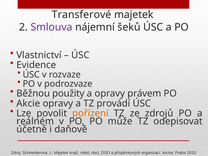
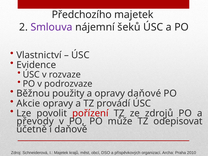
Transferové: Transferové -> Předchozího
právem: právem -> daňové
pořízení colour: orange -> red
reálném: reálném -> převody
